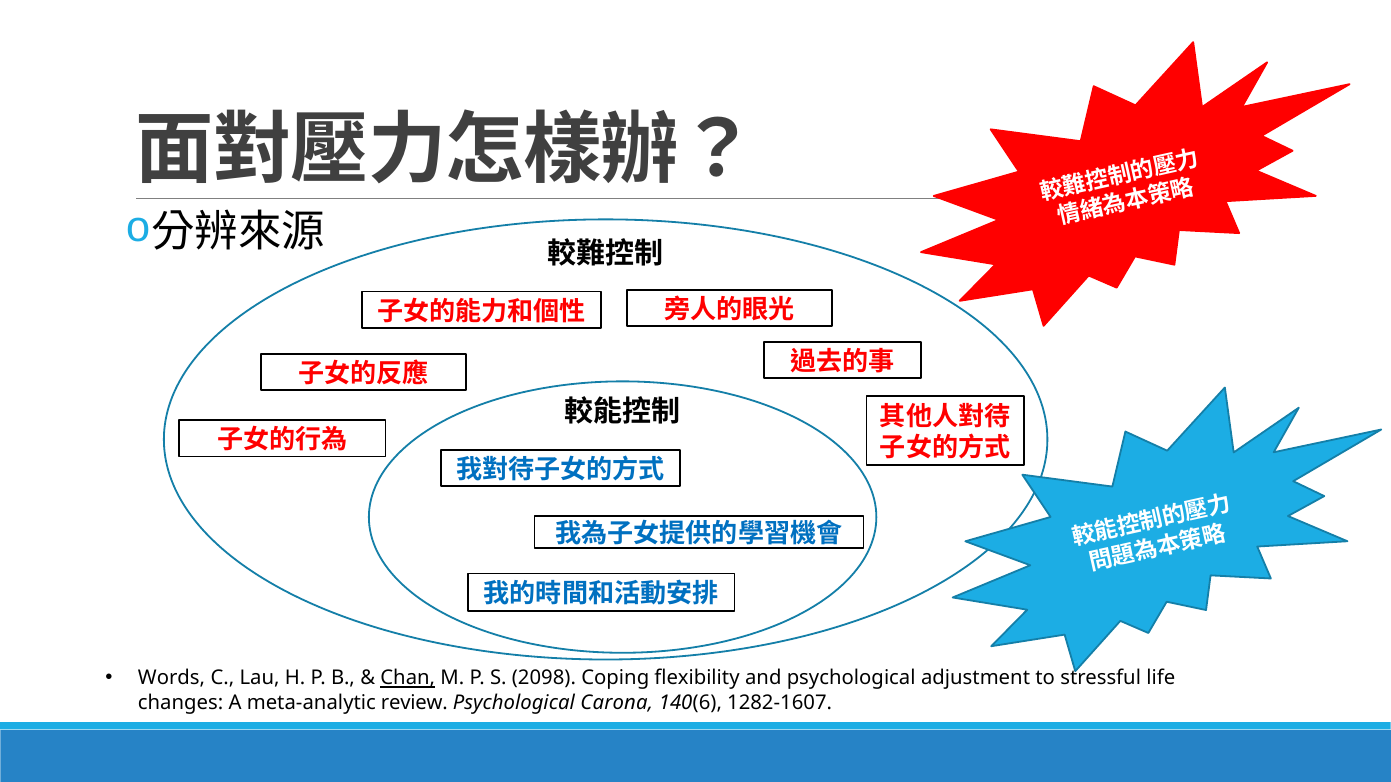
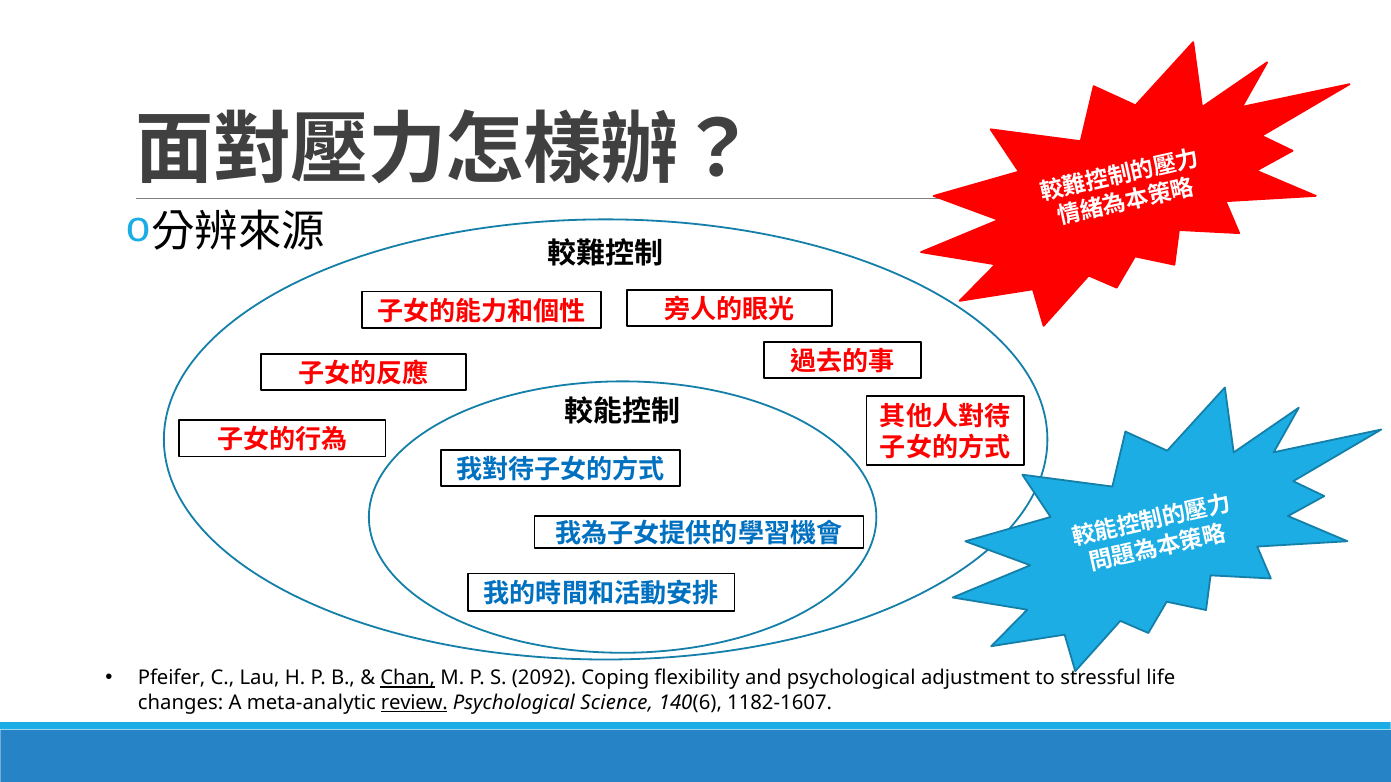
Words: Words -> Pfeifer
2098: 2098 -> 2092
review underline: none -> present
Carona: Carona -> Science
1282-1607: 1282-1607 -> 1182-1607
